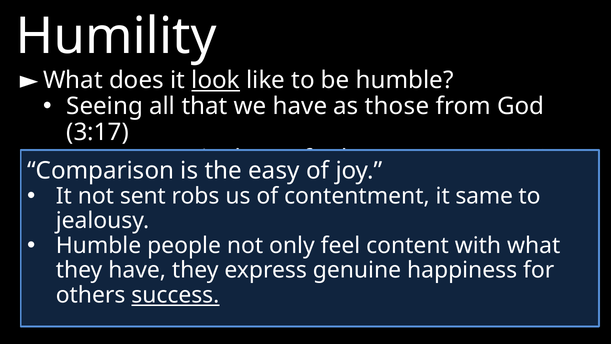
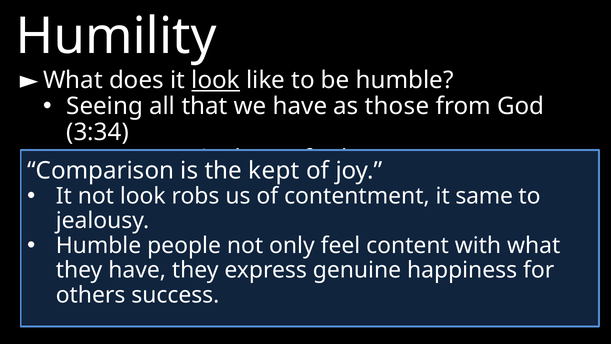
3:17: 3:17 -> 3:34
easy: easy -> kept
not sent: sent -> look
success at (175, 295) underline: present -> none
